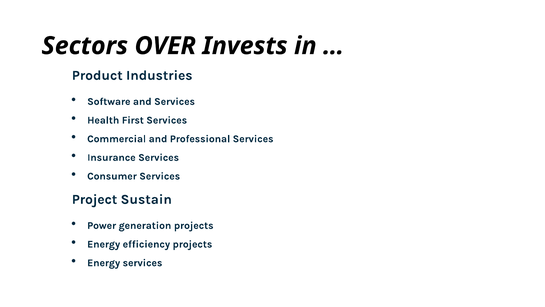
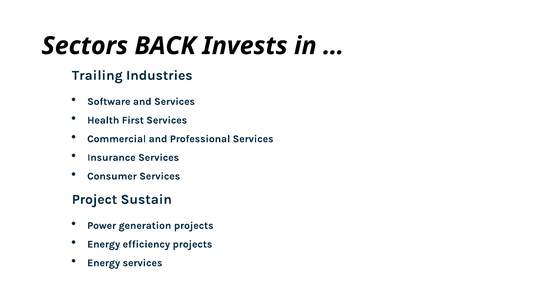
OVER: OVER -> BACK
Product: Product -> Trailing
